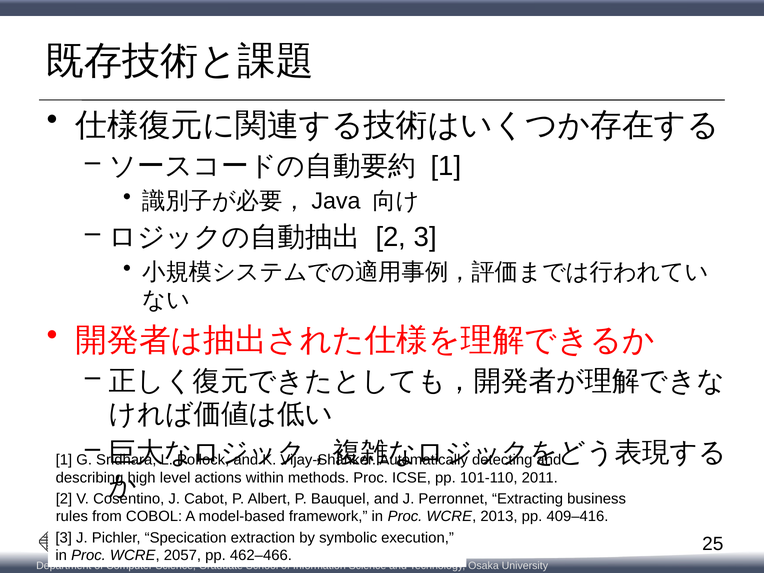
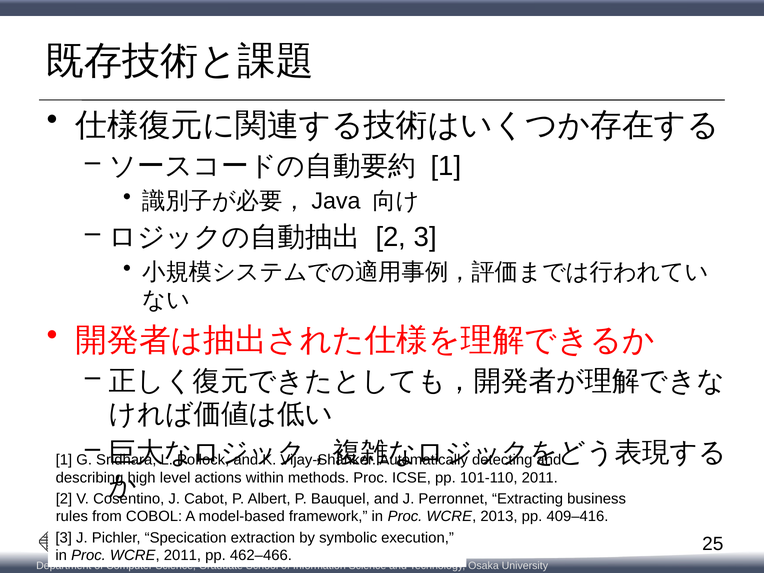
WCRE 2057: 2057 -> 2011
